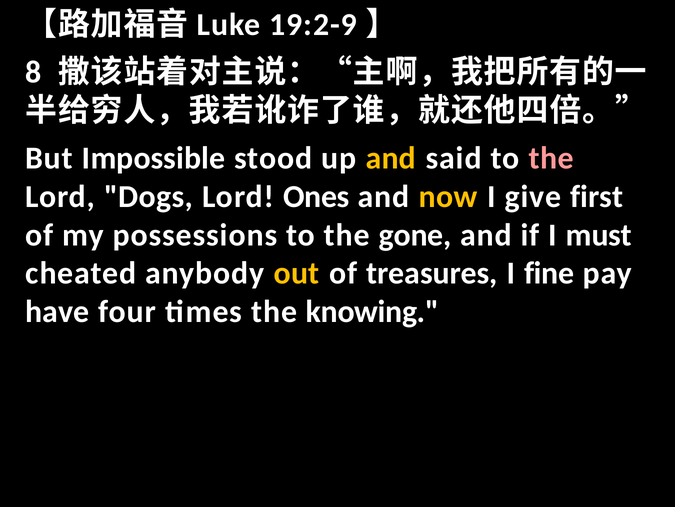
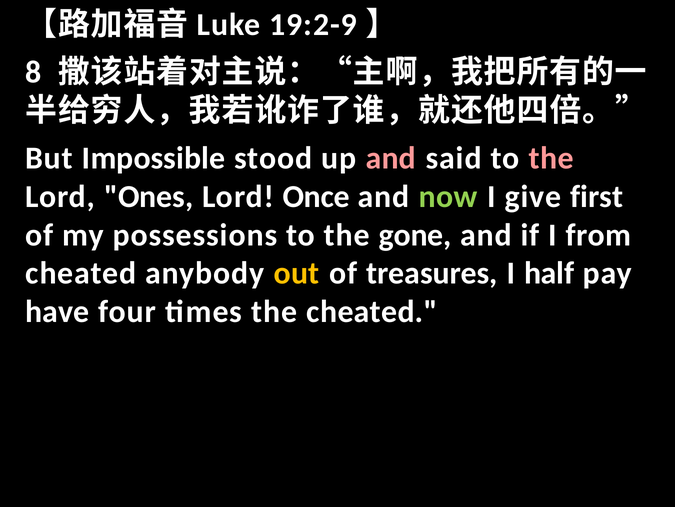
and at (391, 158) colour: yellow -> pink
Dogs: Dogs -> Ones
Ones: Ones -> Once
now colour: yellow -> light green
must: must -> from
fine: fine -> half
the knowing: knowing -> cheated
